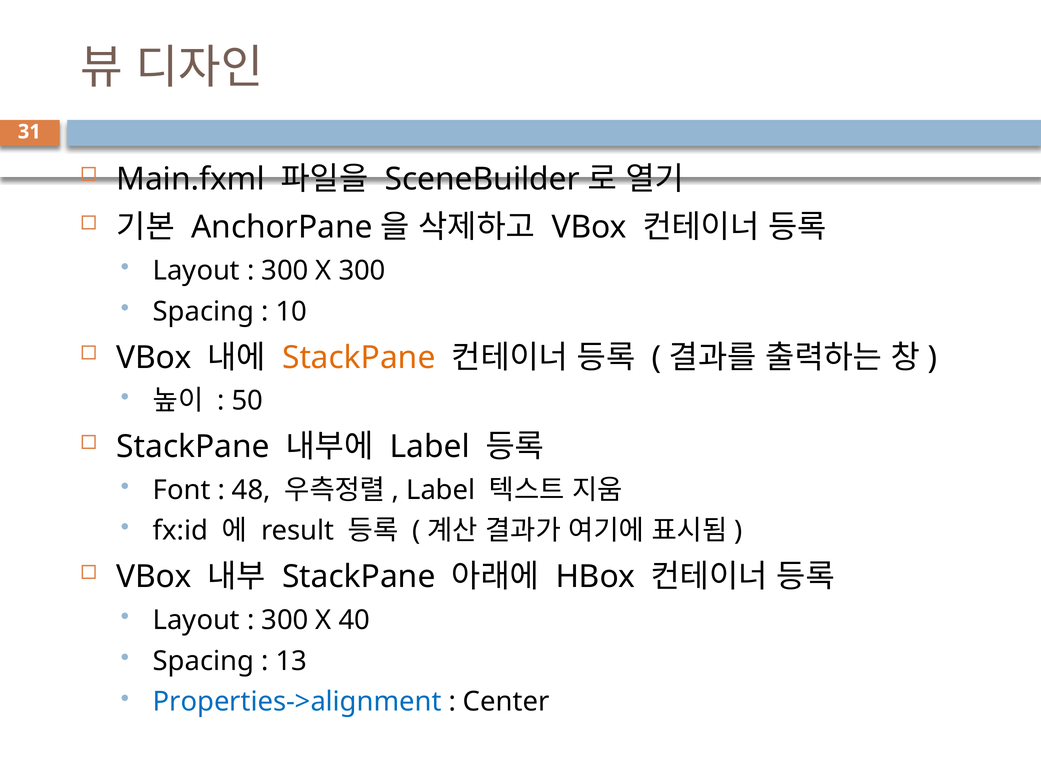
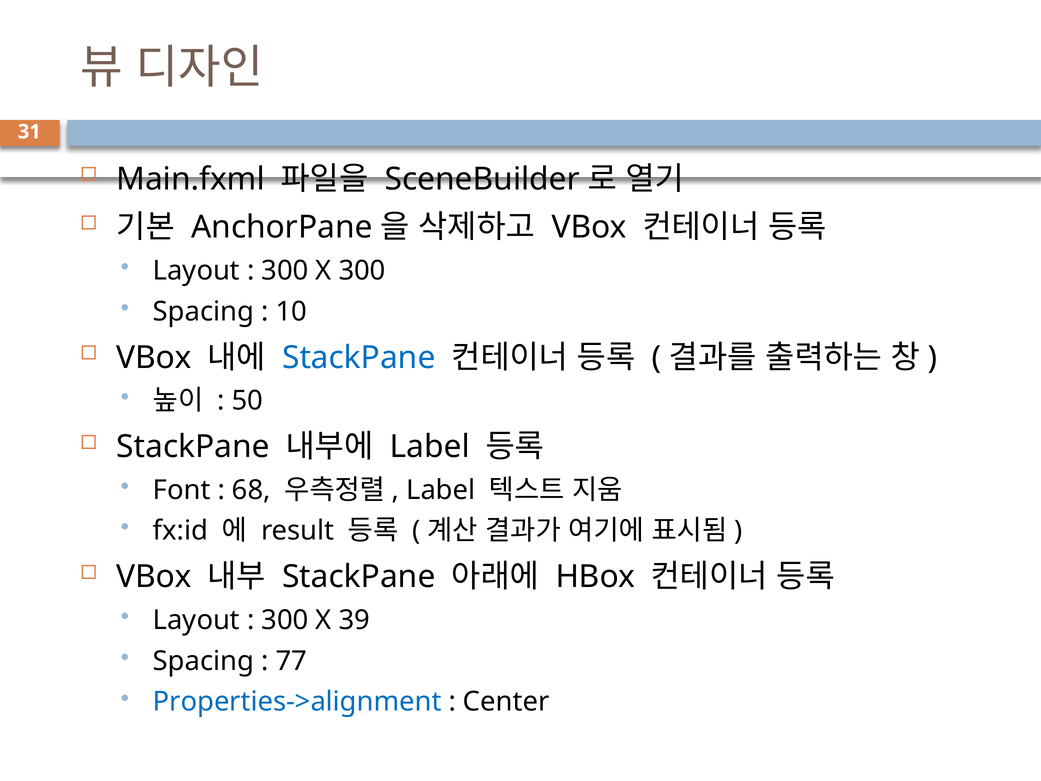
StackPane at (359, 357) colour: orange -> blue
48: 48 -> 68
40: 40 -> 39
13: 13 -> 77
